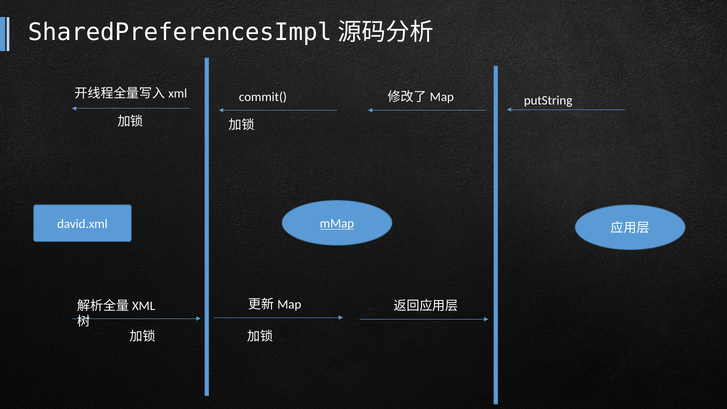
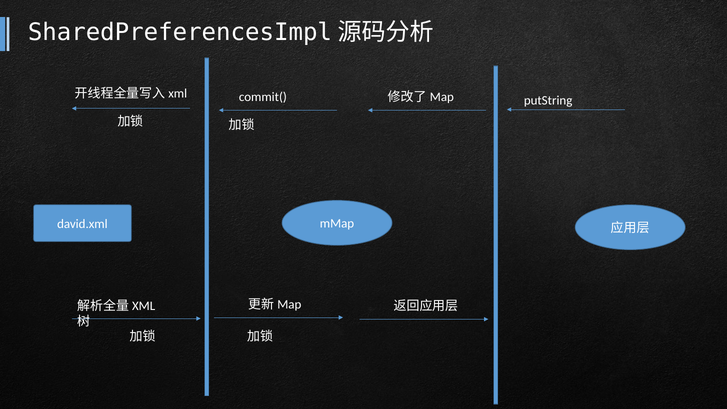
mMap underline: present -> none
